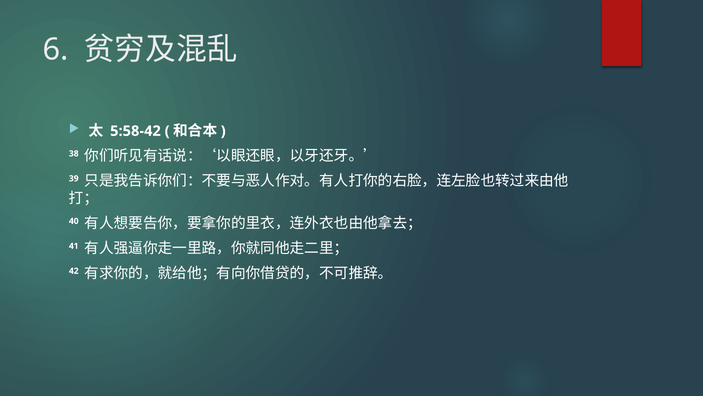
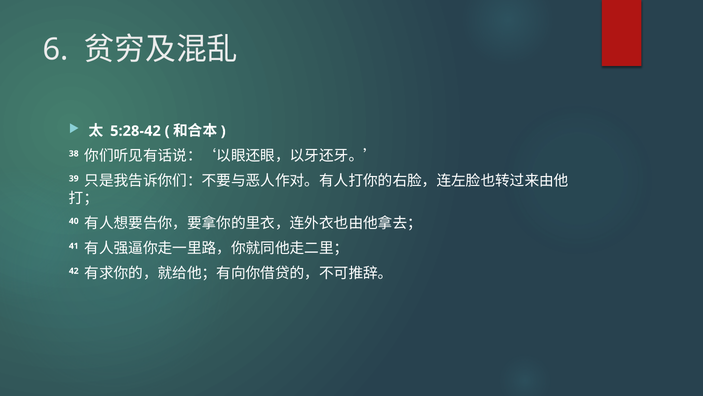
5:58-42: 5:58-42 -> 5:28-42
